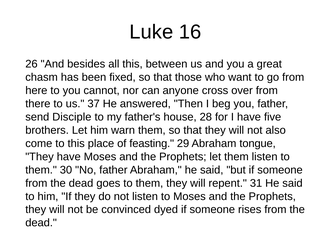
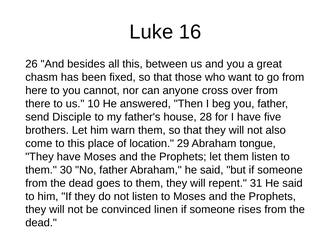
37: 37 -> 10
feasting: feasting -> location
dyed: dyed -> linen
